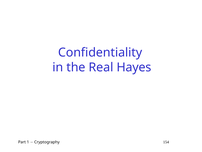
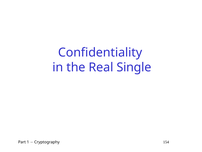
Hayes: Hayes -> Single
